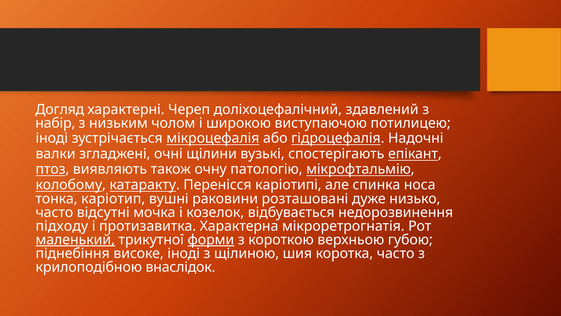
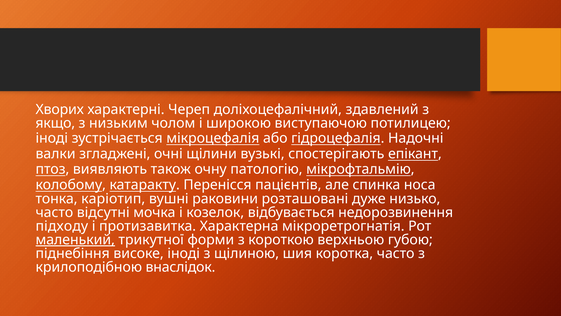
Догляд: Догляд -> Хворих
набір: набір -> якщо
каріотипі: каріотипі -> пацієнтів
форми underline: present -> none
